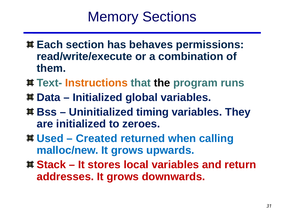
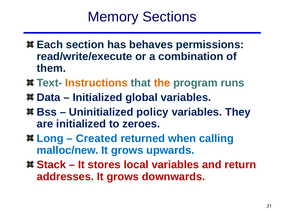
the colour: black -> orange
timing: timing -> policy
Used: Used -> Long
